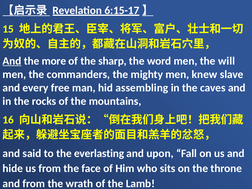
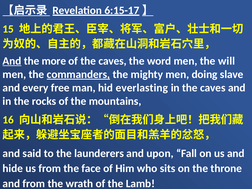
of the sharp: sharp -> caves
commanders underline: none -> present
knew: knew -> doing
assembling: assembling -> everlasting
everlasting: everlasting -> launderers
